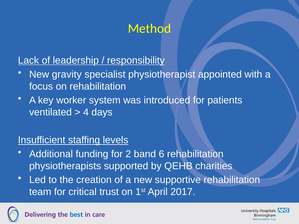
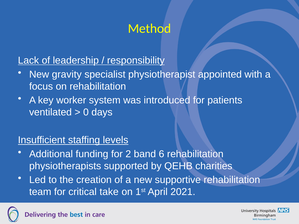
4: 4 -> 0
trust: trust -> take
2017: 2017 -> 2021
